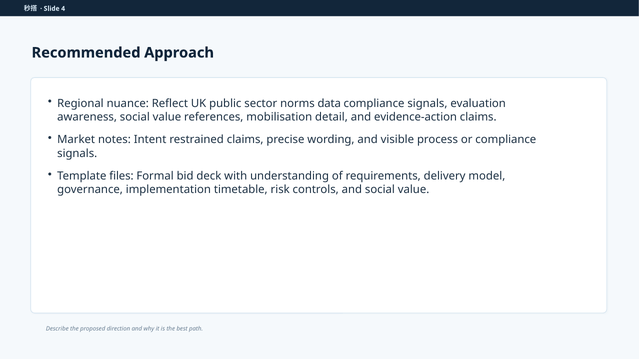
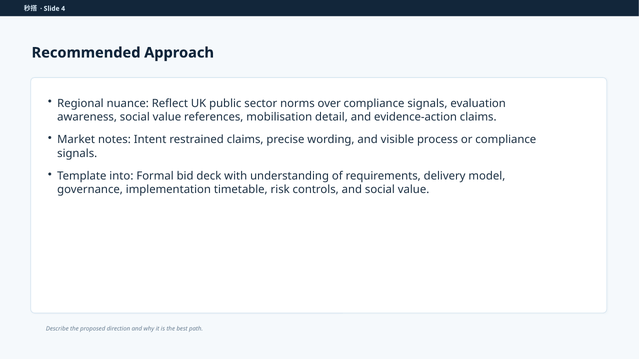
data: data -> over
files: files -> into
